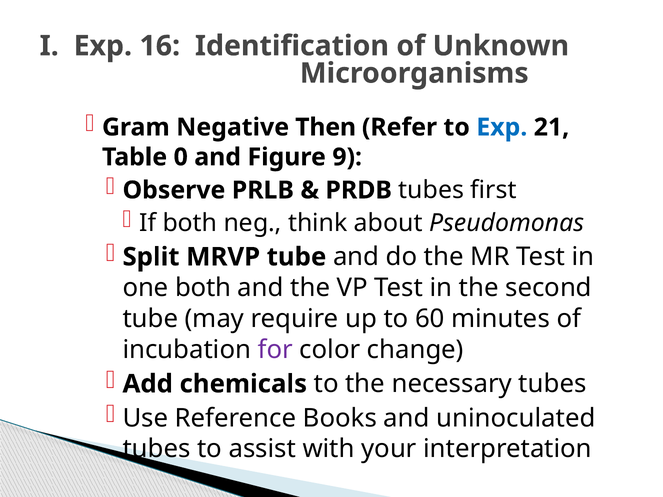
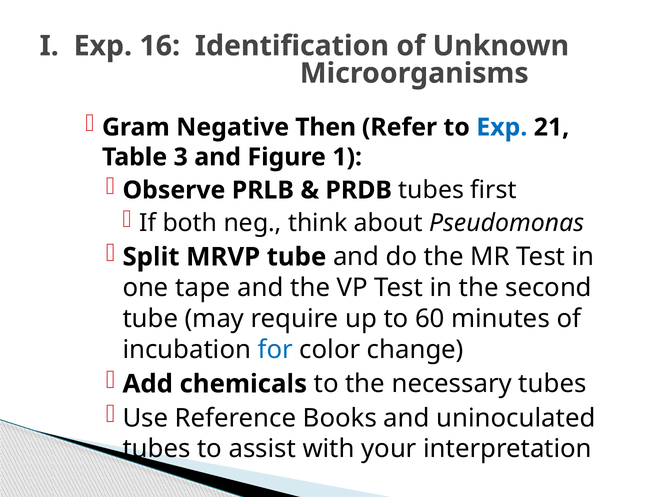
0: 0 -> 3
9: 9 -> 1
one both: both -> tape
for colour: purple -> blue
